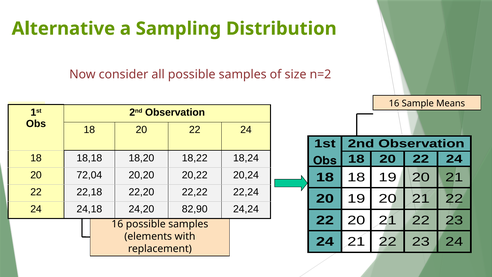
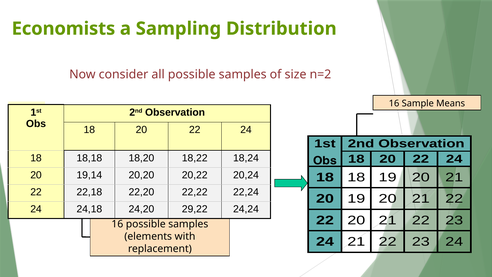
Alternative: Alternative -> Economists
72,04: 72,04 -> 19,14
82,90: 82,90 -> 29,22
